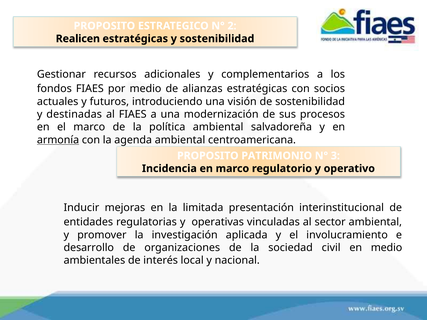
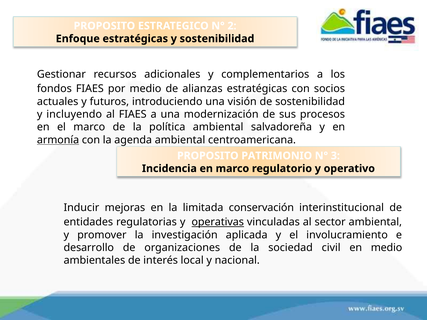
Realicen: Realicen -> Enfoque
destinadas: destinadas -> incluyendo
presentación: presentación -> conservación
operativas underline: none -> present
